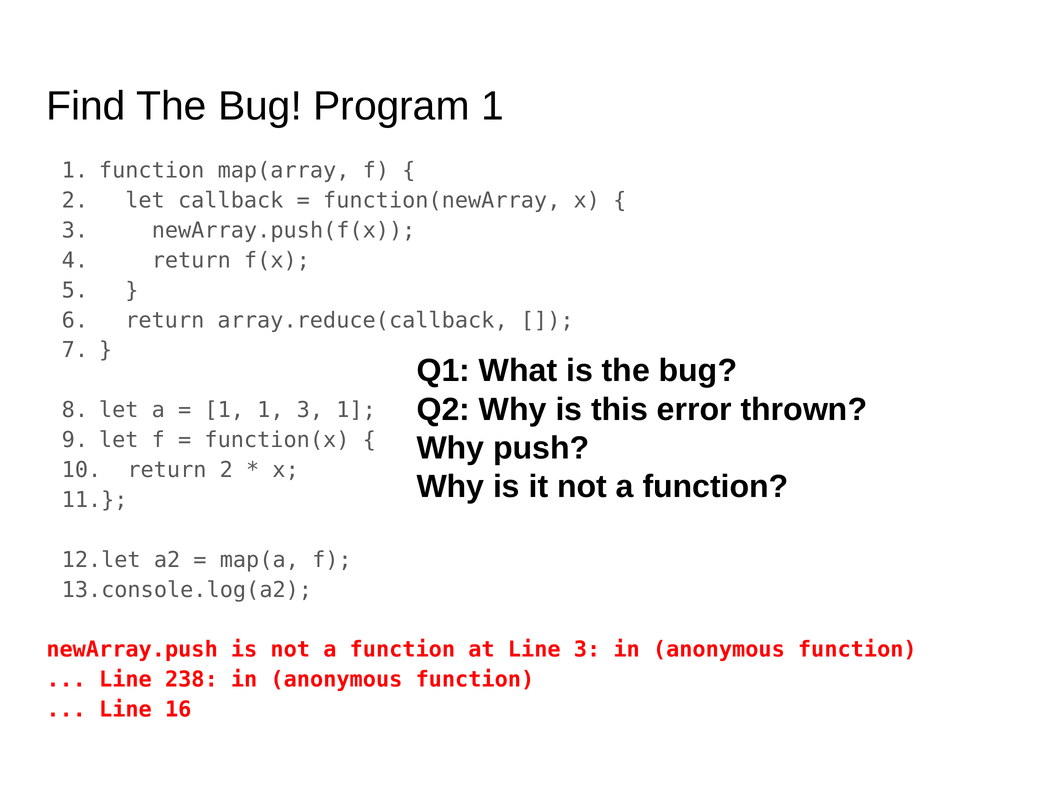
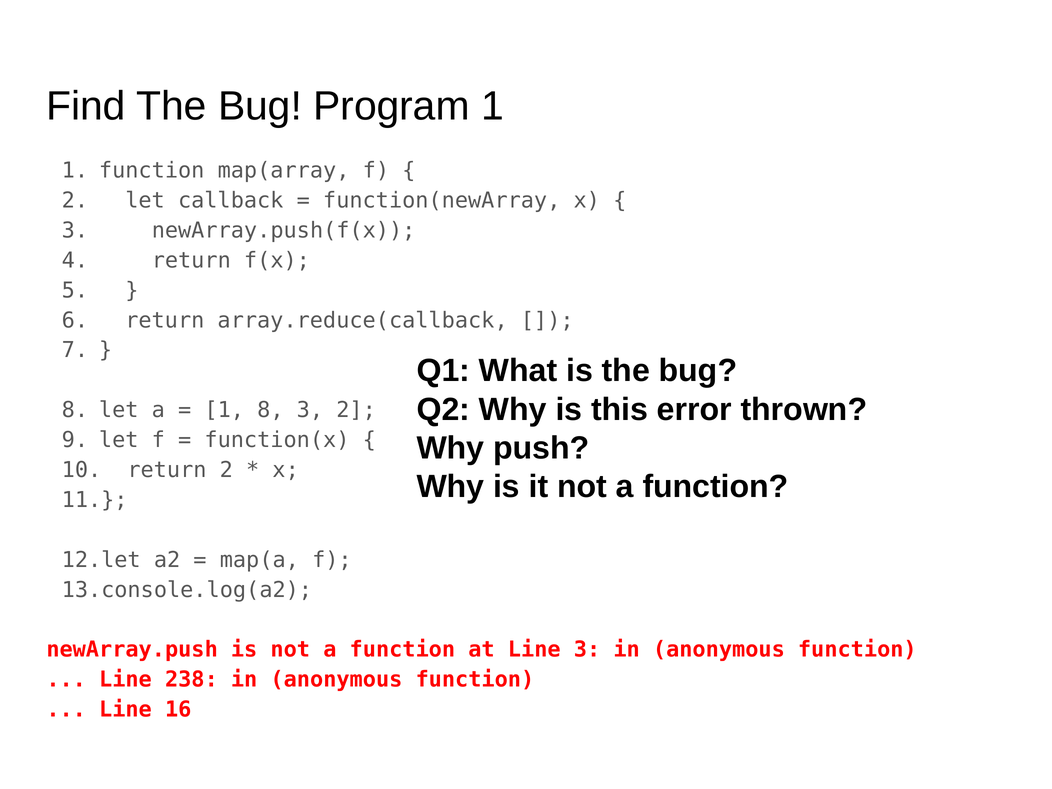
1 at (270, 410): 1 -> 8
3 1: 1 -> 2
